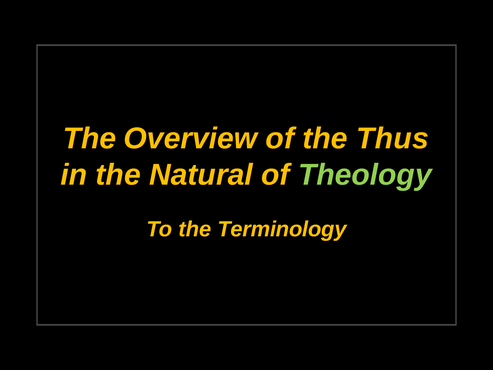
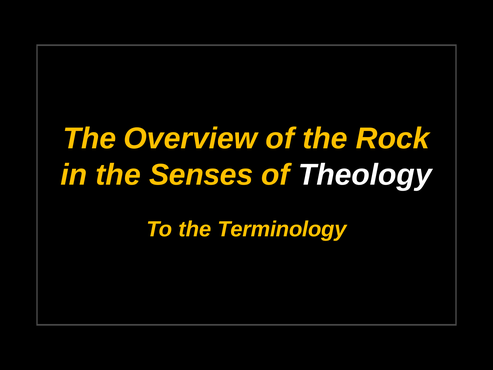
Thus: Thus -> Rock
Natural: Natural -> Senses
Theology colour: light green -> white
